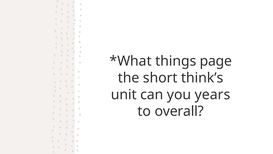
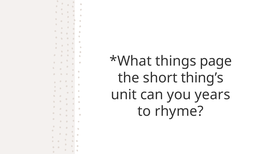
think’s: think’s -> thing’s
overall: overall -> rhyme
